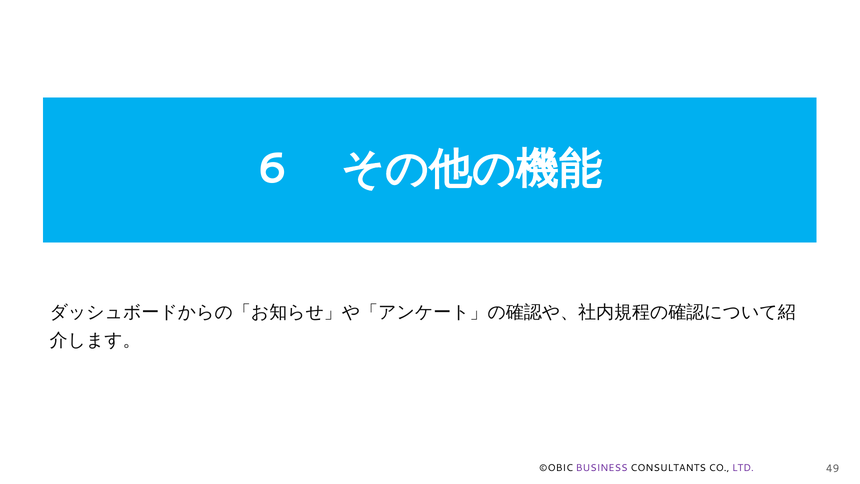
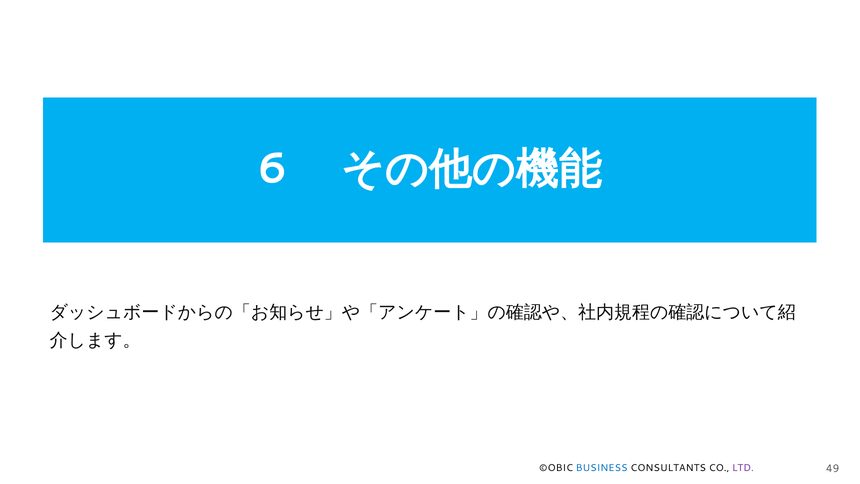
BUSINESS colour: purple -> blue
